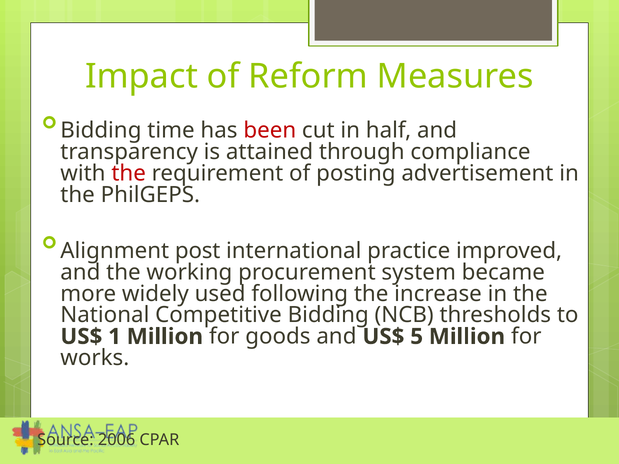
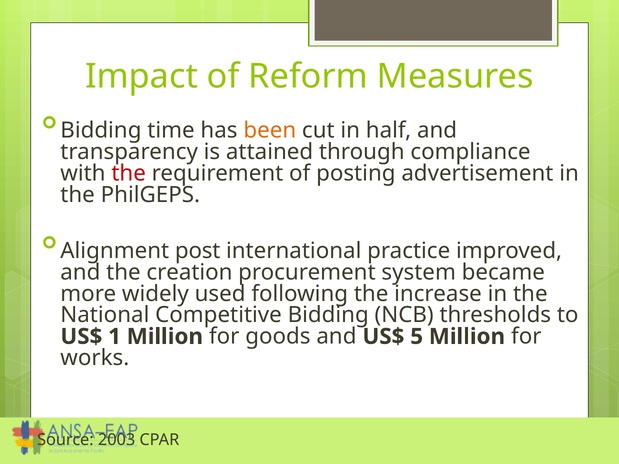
been colour: red -> orange
working: working -> creation
2006: 2006 -> 2003
